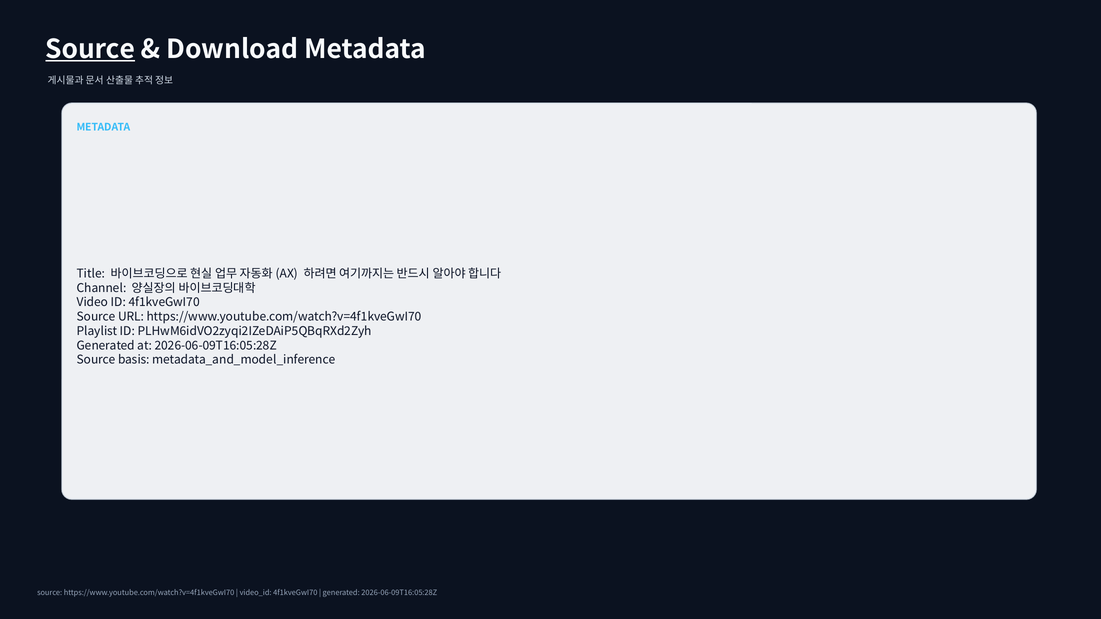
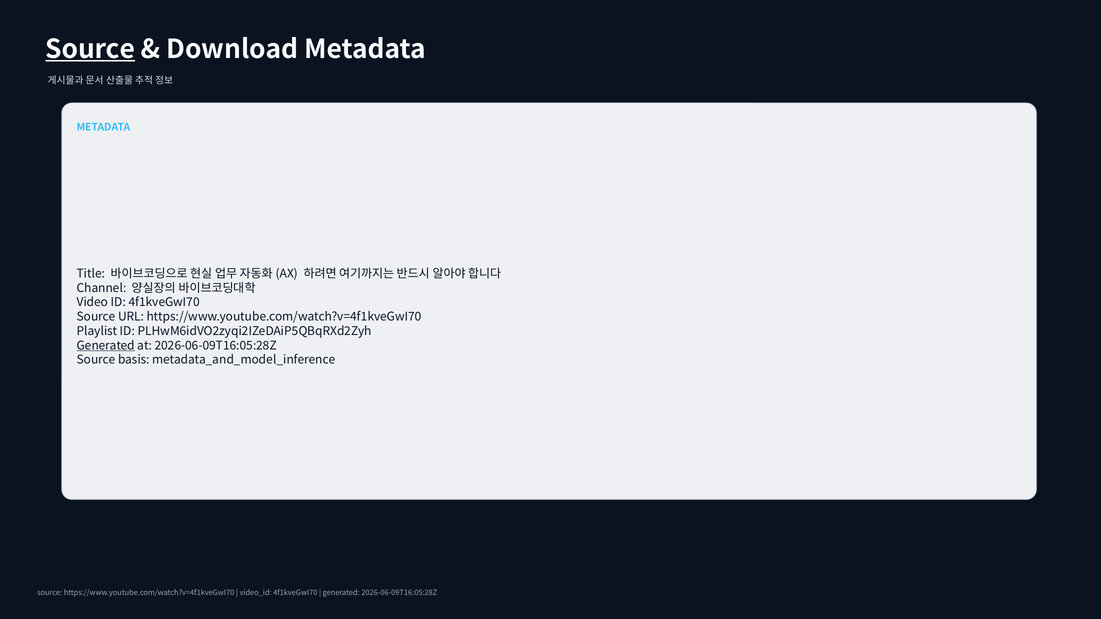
Generated at (106, 346) underline: none -> present
